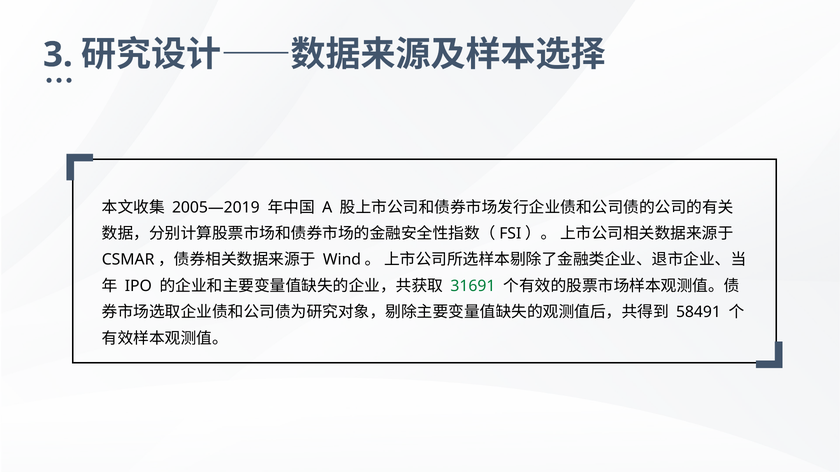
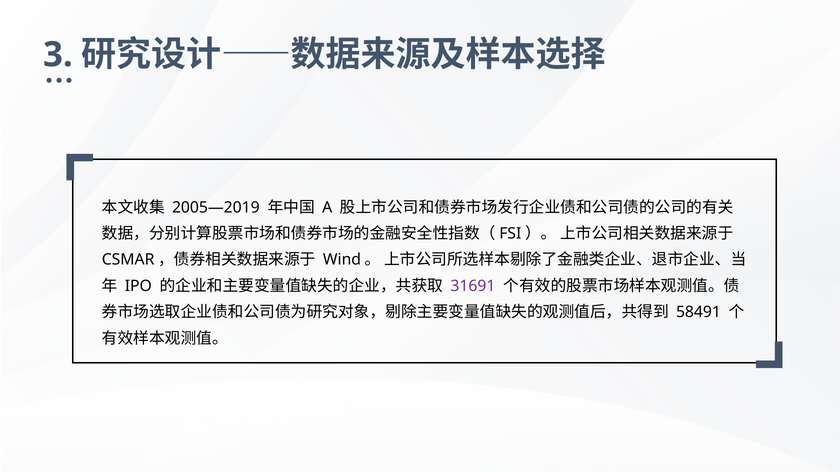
31691 colour: green -> purple
